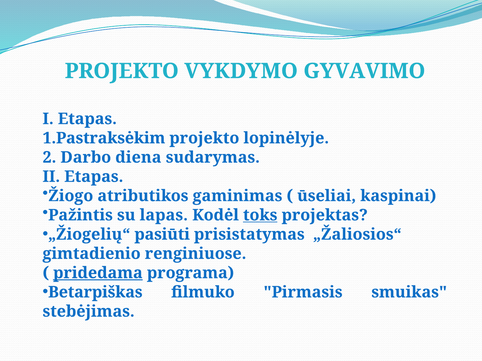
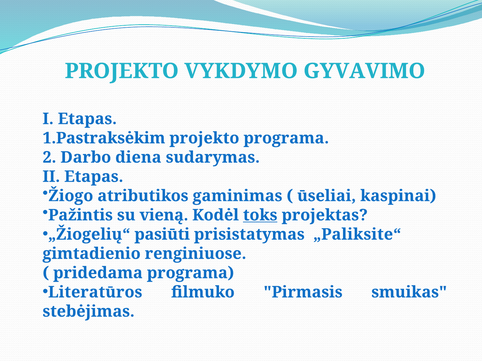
projekto lopinėlyje: lopinėlyje -> programa
lapas: lapas -> vieną
„Žaliosios“: „Žaliosios“ -> „Paliksite“
pridedama underline: present -> none
Betarpiškas: Betarpiškas -> Literatūros
